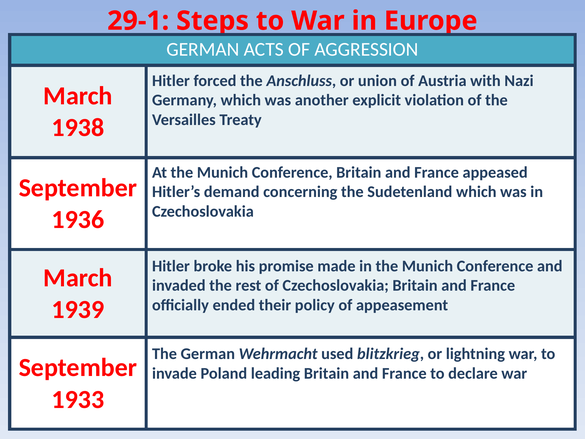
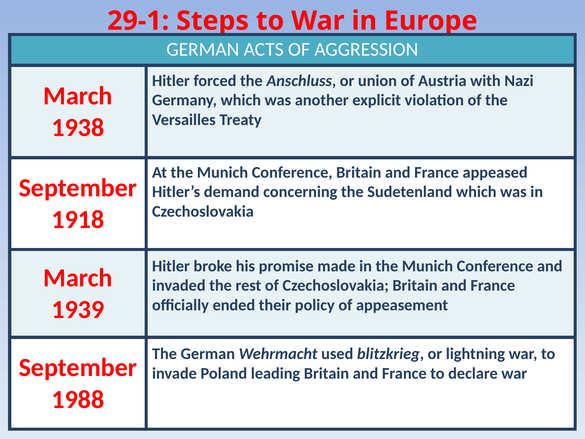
1936: 1936 -> 1918
1933: 1933 -> 1988
